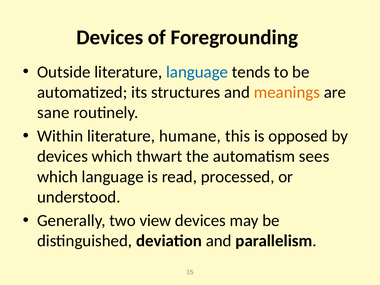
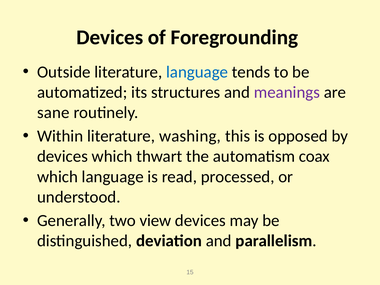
meanings colour: orange -> purple
humane: humane -> washing
sees: sees -> coax
